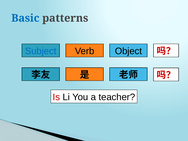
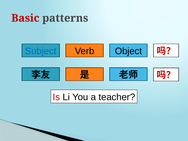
Basic colour: blue -> red
